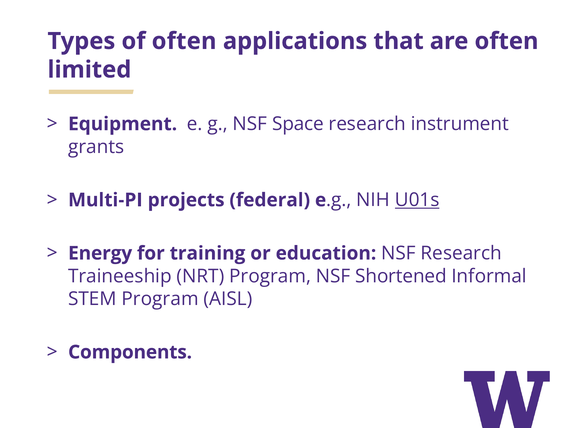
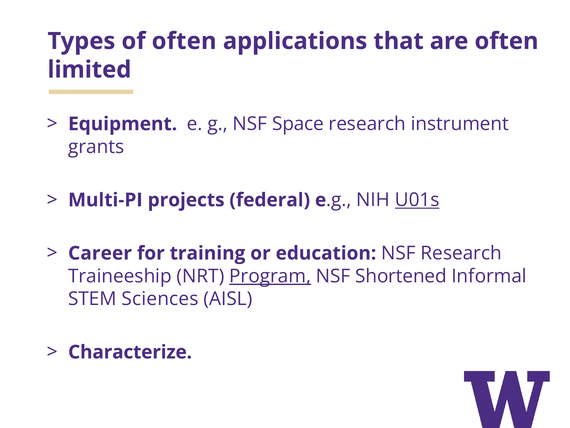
Energy: Energy -> Career
Program at (270, 276) underline: none -> present
STEM Program: Program -> Sciences
Components: Components -> Characterize
